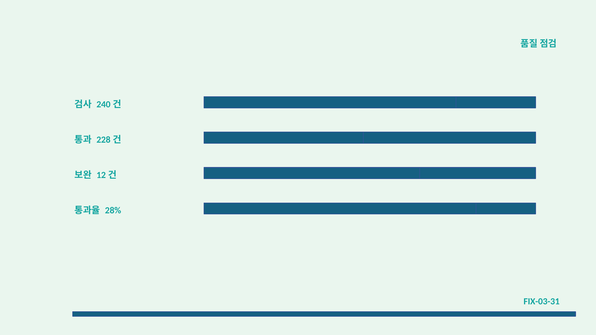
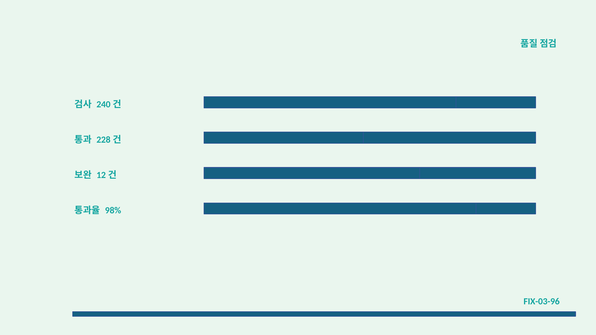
28%: 28% -> 98%
FIX-03-31: FIX-03-31 -> FIX-03-96
